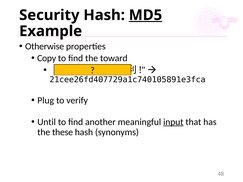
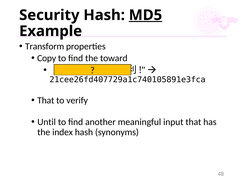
Otherwise: Otherwise -> Transform
Plug at (46, 100): Plug -> That
input underline: present -> none
these: these -> index
